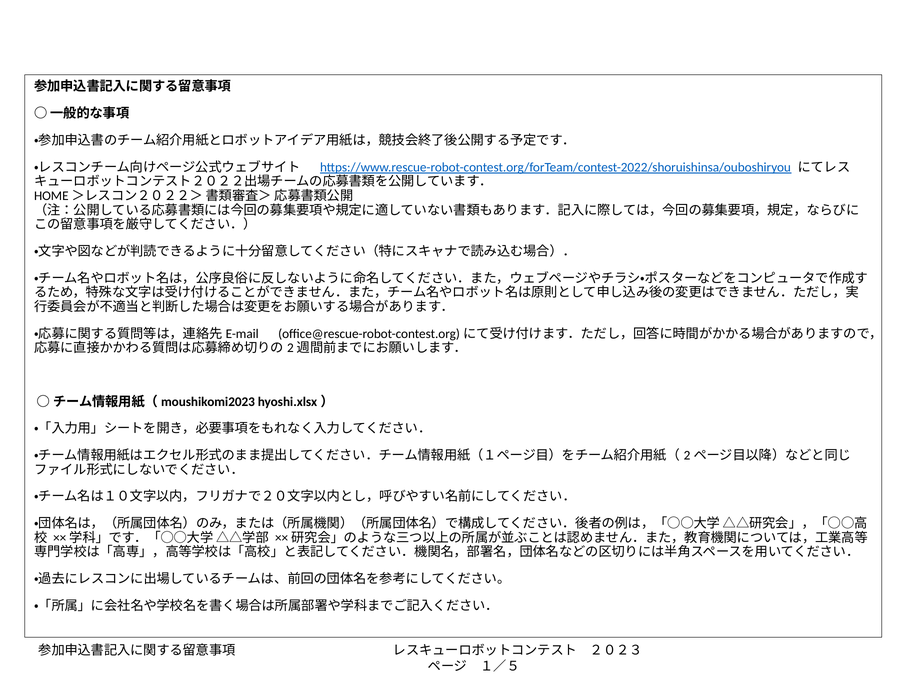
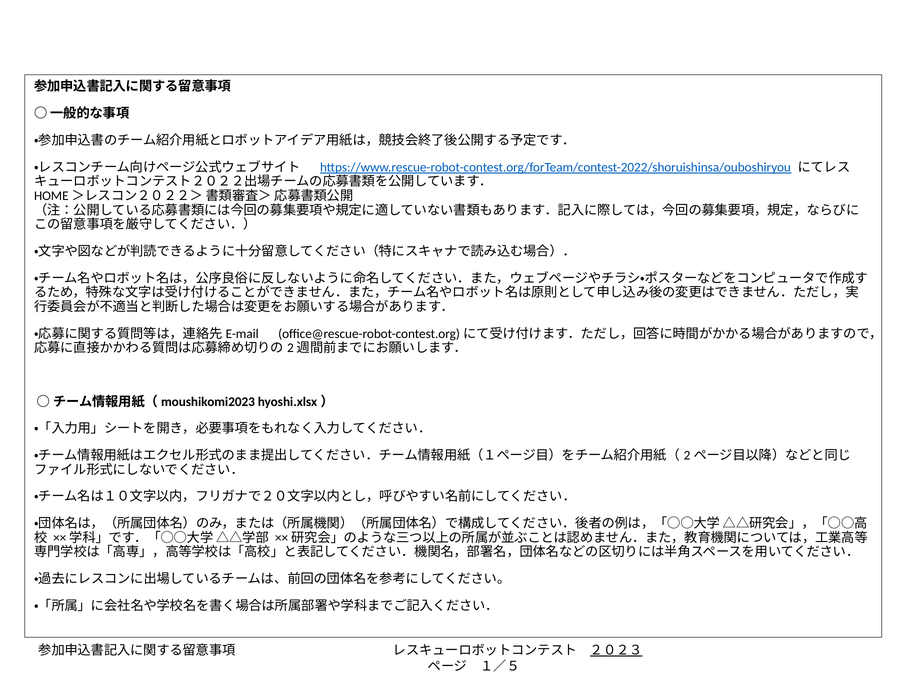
２０２３ underline: none -> present
